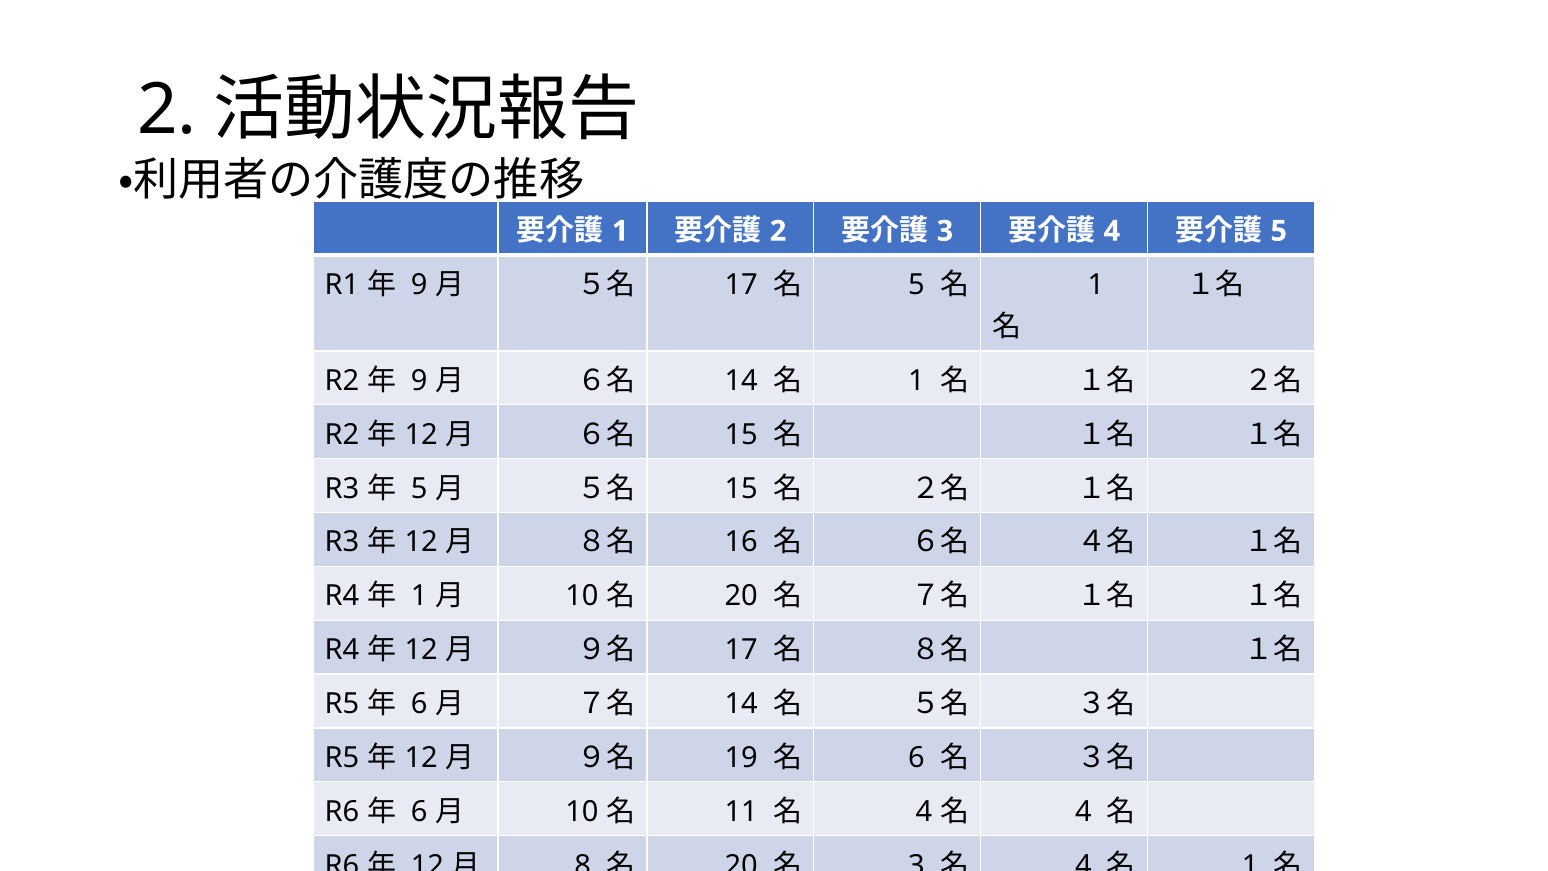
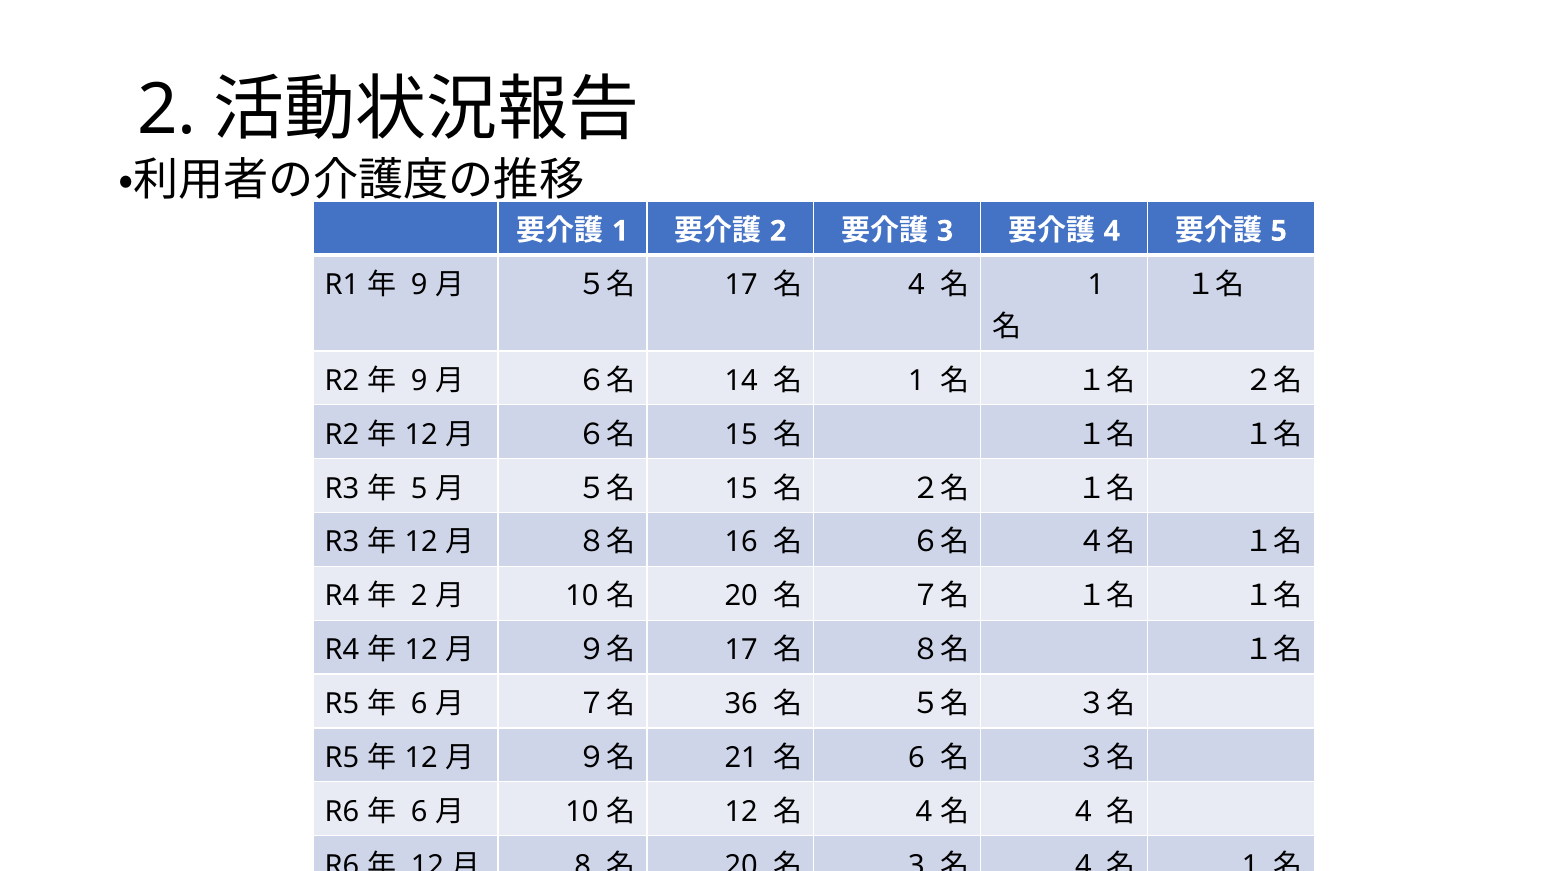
5 at (916, 285): 5 -> 4
1 at (419, 596): 1 -> 2
14 at (741, 704): 14 -> 36
19: 19 -> 21
11 at (741, 811): 11 -> 12
